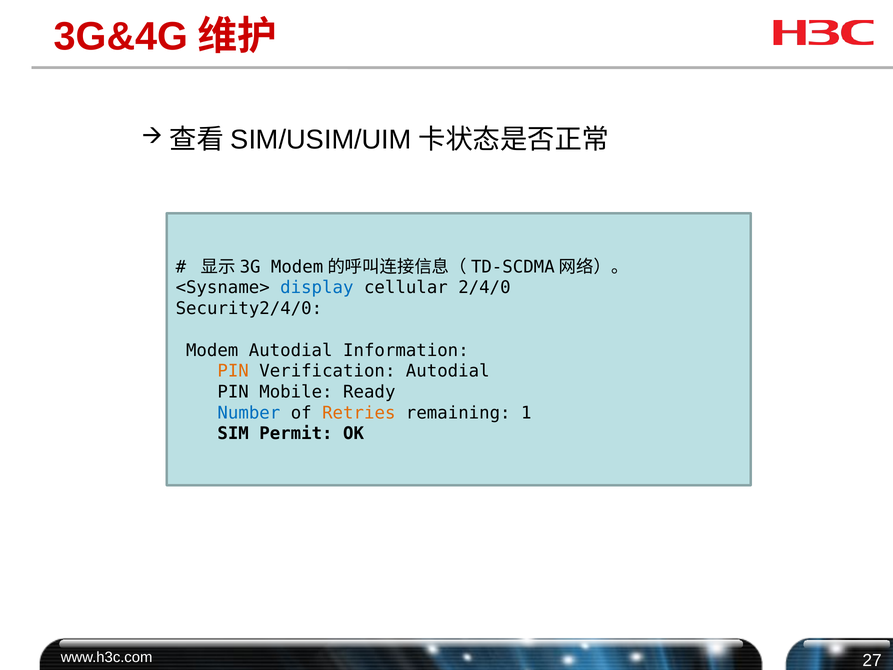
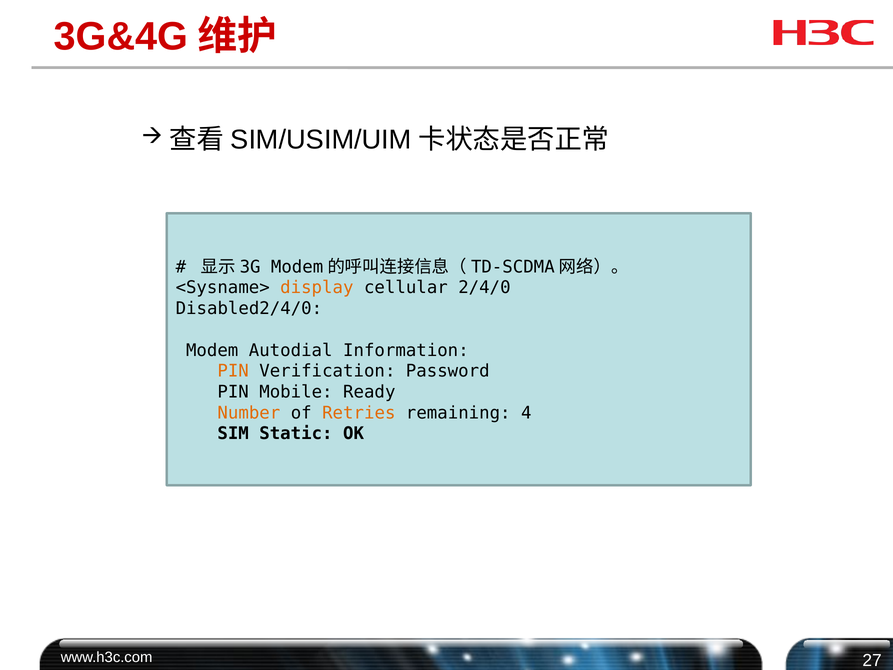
display colour: blue -> orange
Security2/4/0: Security2/4/0 -> Disabled2/4/0
Verification Autodial: Autodial -> Password
Number colour: blue -> orange
1: 1 -> 4
Permit: Permit -> Static
